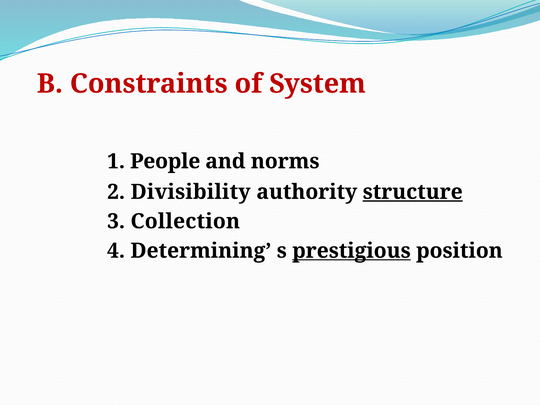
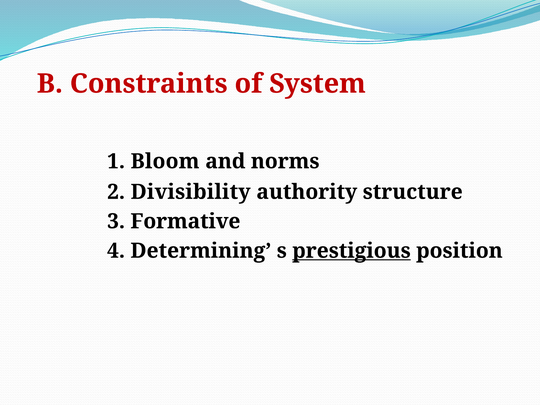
People: People -> Bloom
structure underline: present -> none
Collection: Collection -> Formative
